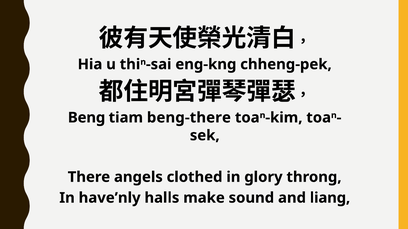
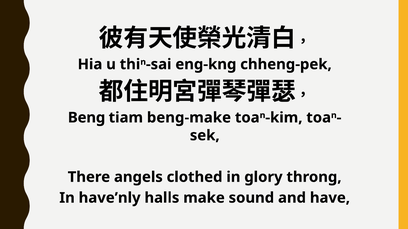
beng-there: beng-there -> beng-make
liang: liang -> have
